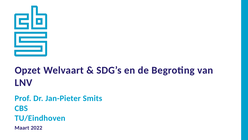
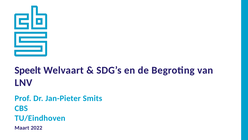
Opzet: Opzet -> Speelt
